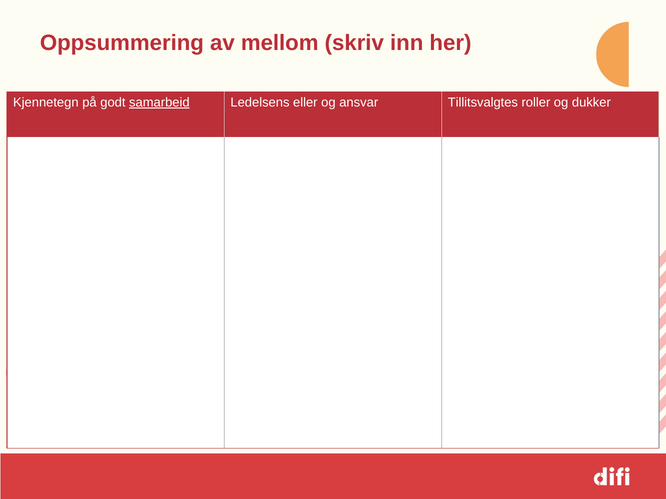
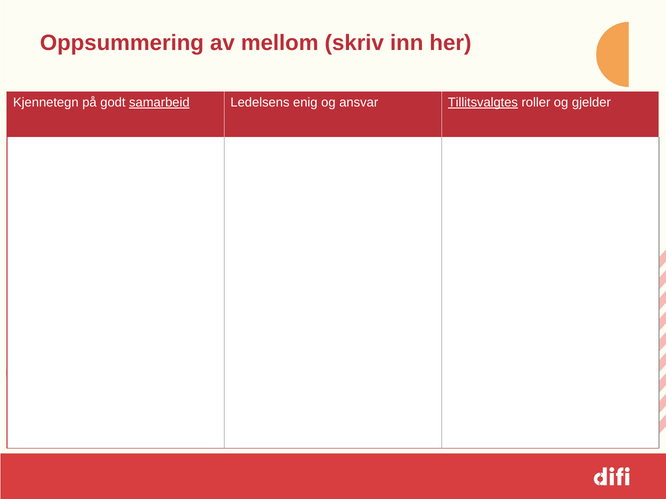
eller: eller -> enig
Tillitsvalgtes underline: none -> present
dukker: dukker -> gjelder
